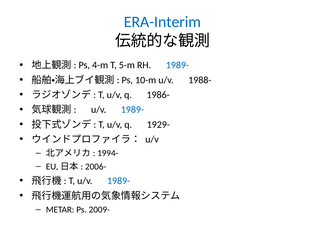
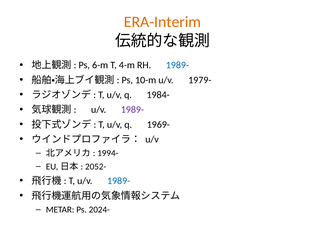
ERA-Interim colour: blue -> orange
4-m: 4-m -> 6-m
5-m: 5-m -> 4-m
1988-: 1988- -> 1979-
1986-: 1986- -> 1984-
1989- at (132, 110) colour: blue -> purple
1929-: 1929- -> 1969-
2006-: 2006- -> 2052-
2009-: 2009- -> 2024-
